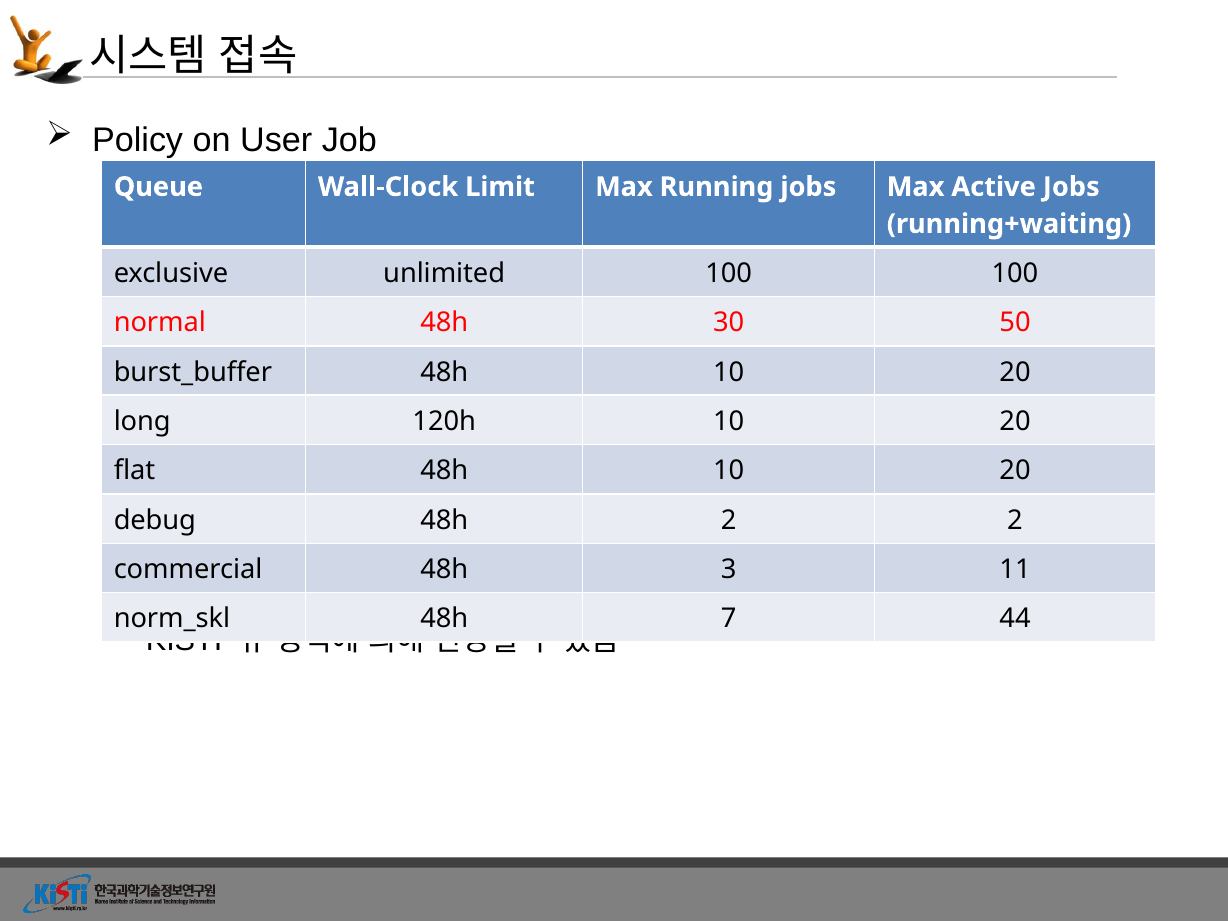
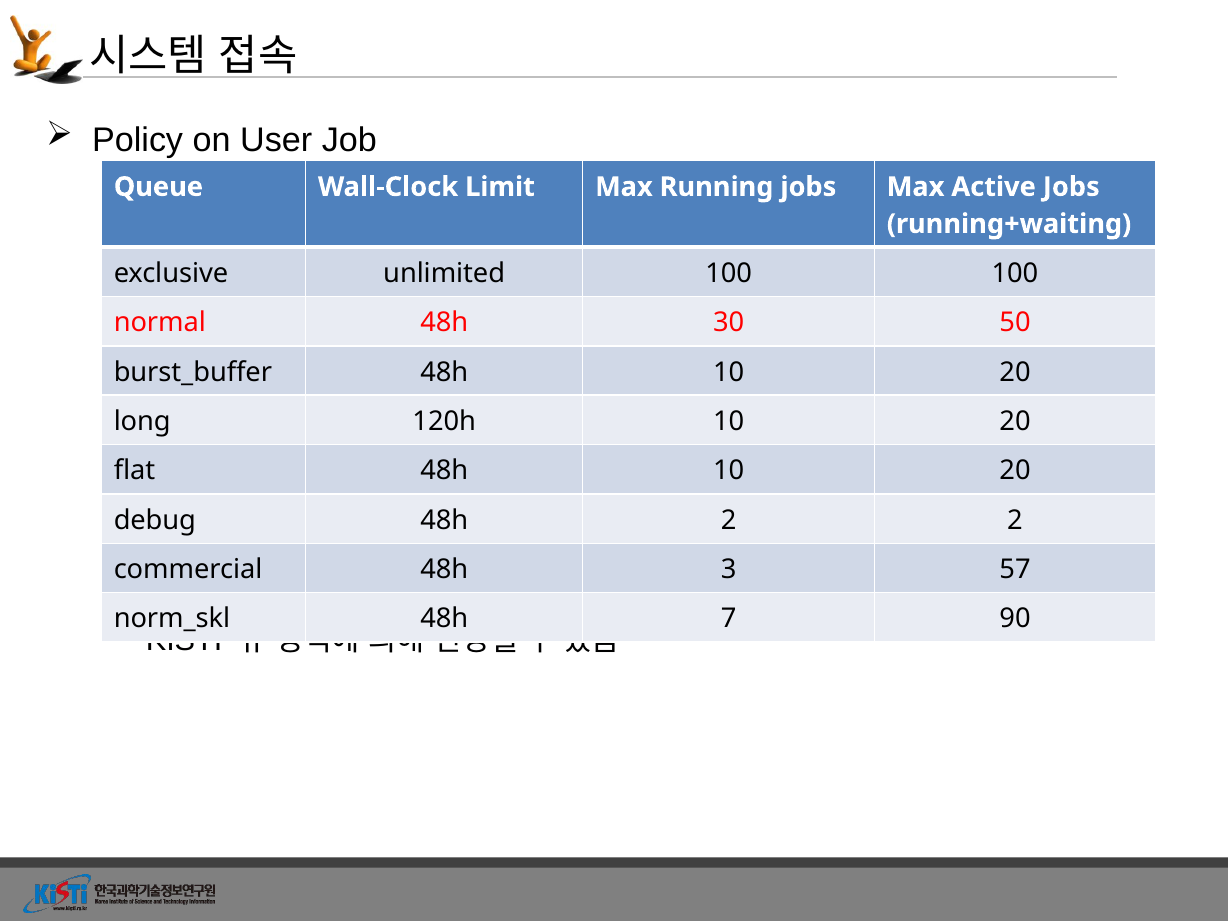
11: 11 -> 57
44: 44 -> 90
